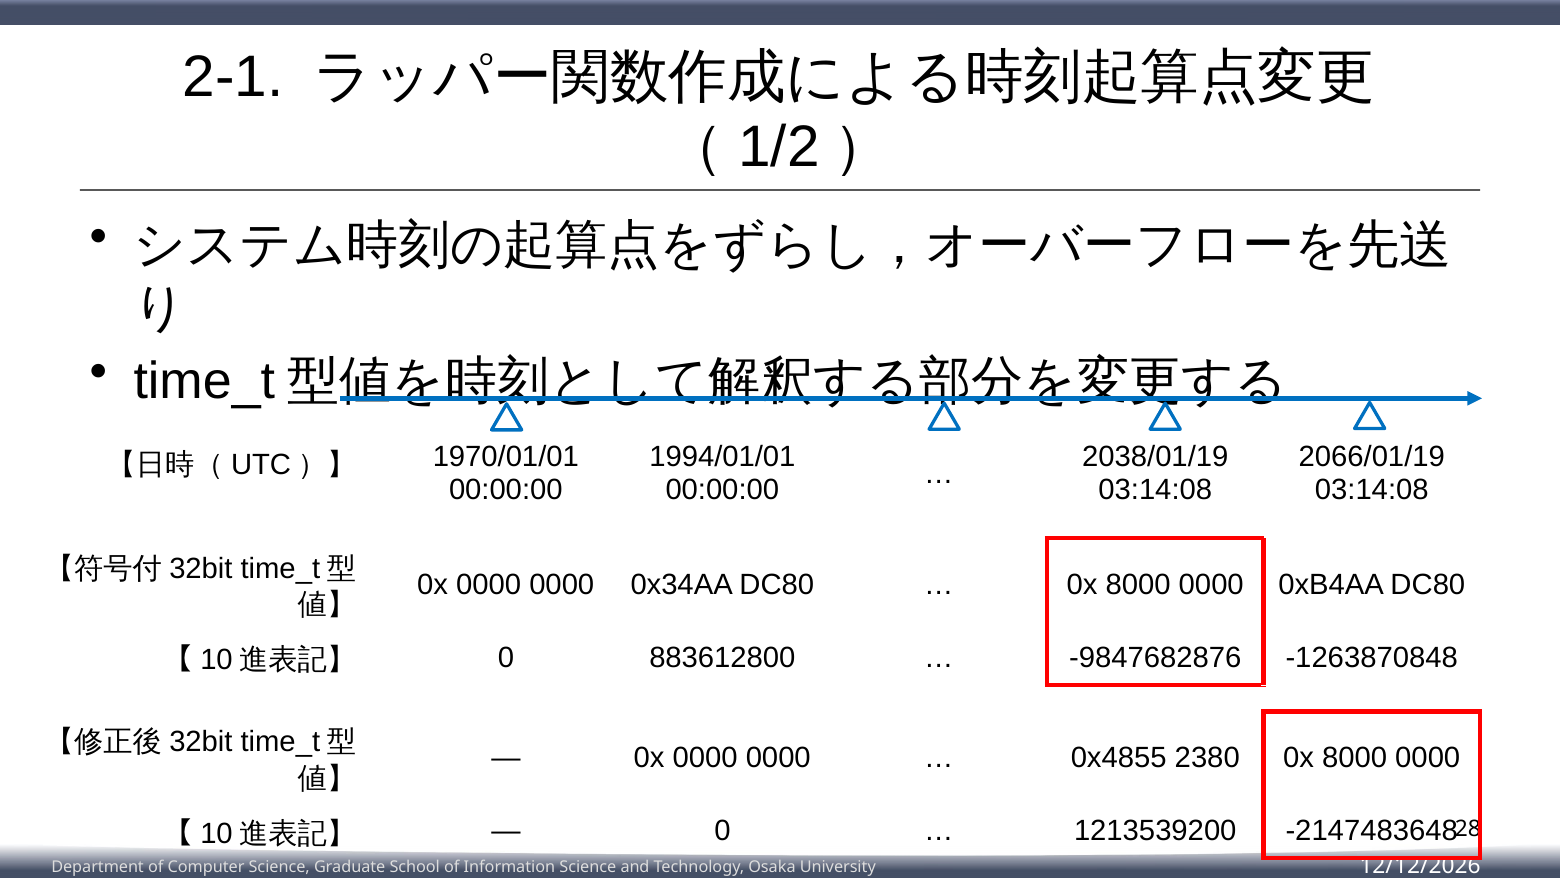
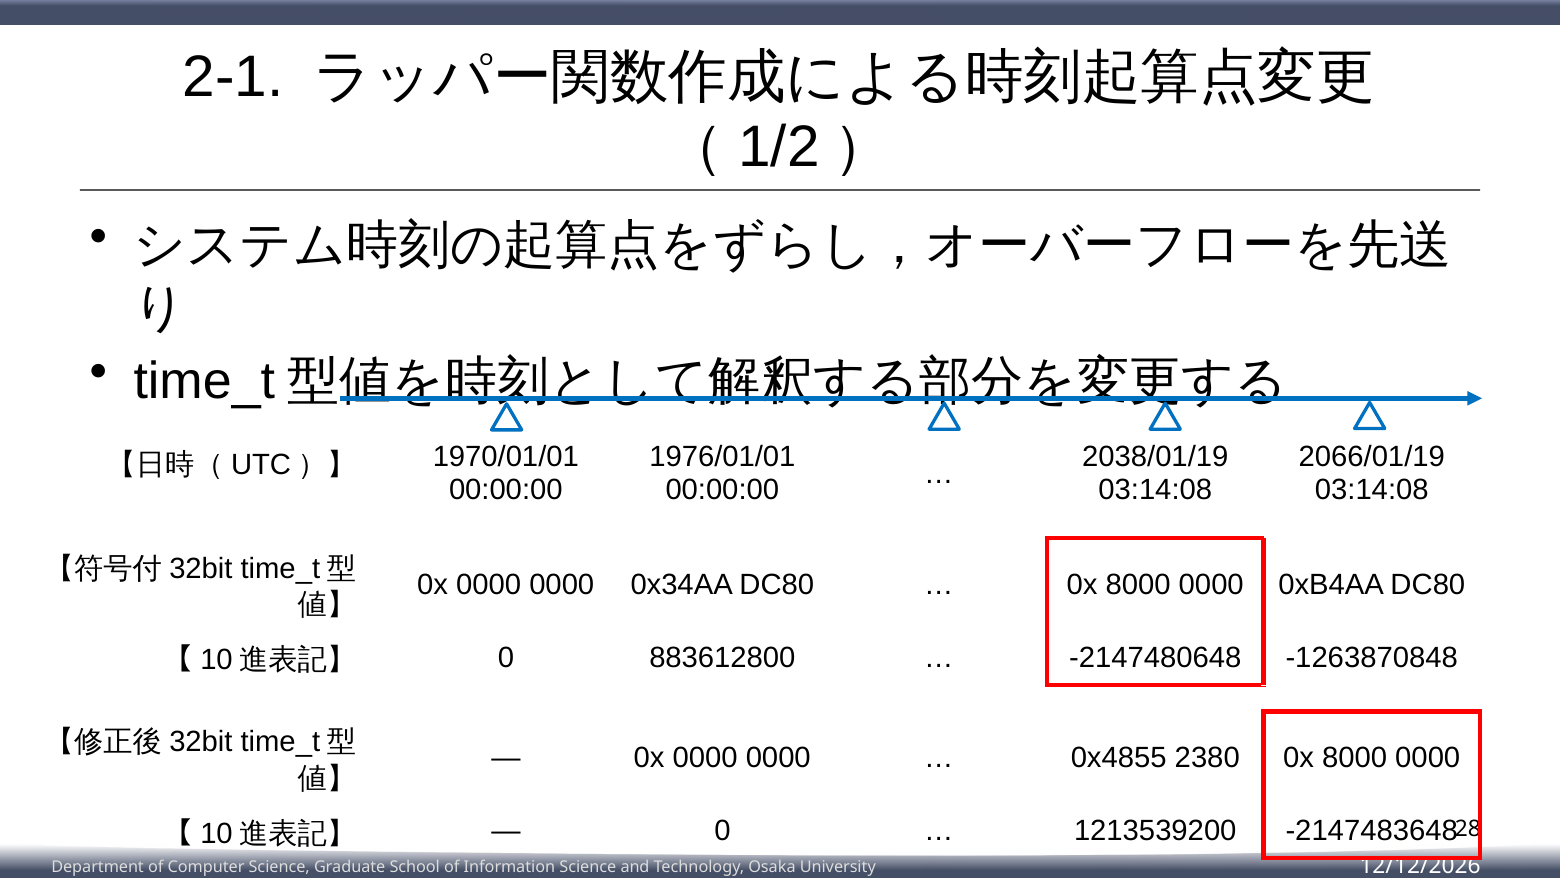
1994/01/01: 1994/01/01 -> 1976/01/01
-9847682876: -9847682876 -> -2147480648
